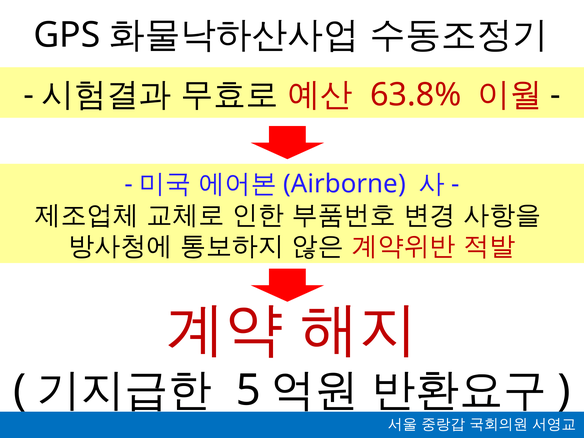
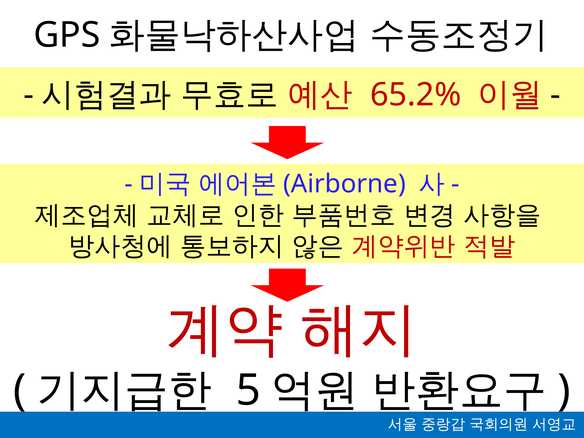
63.8%: 63.8% -> 65.2%
